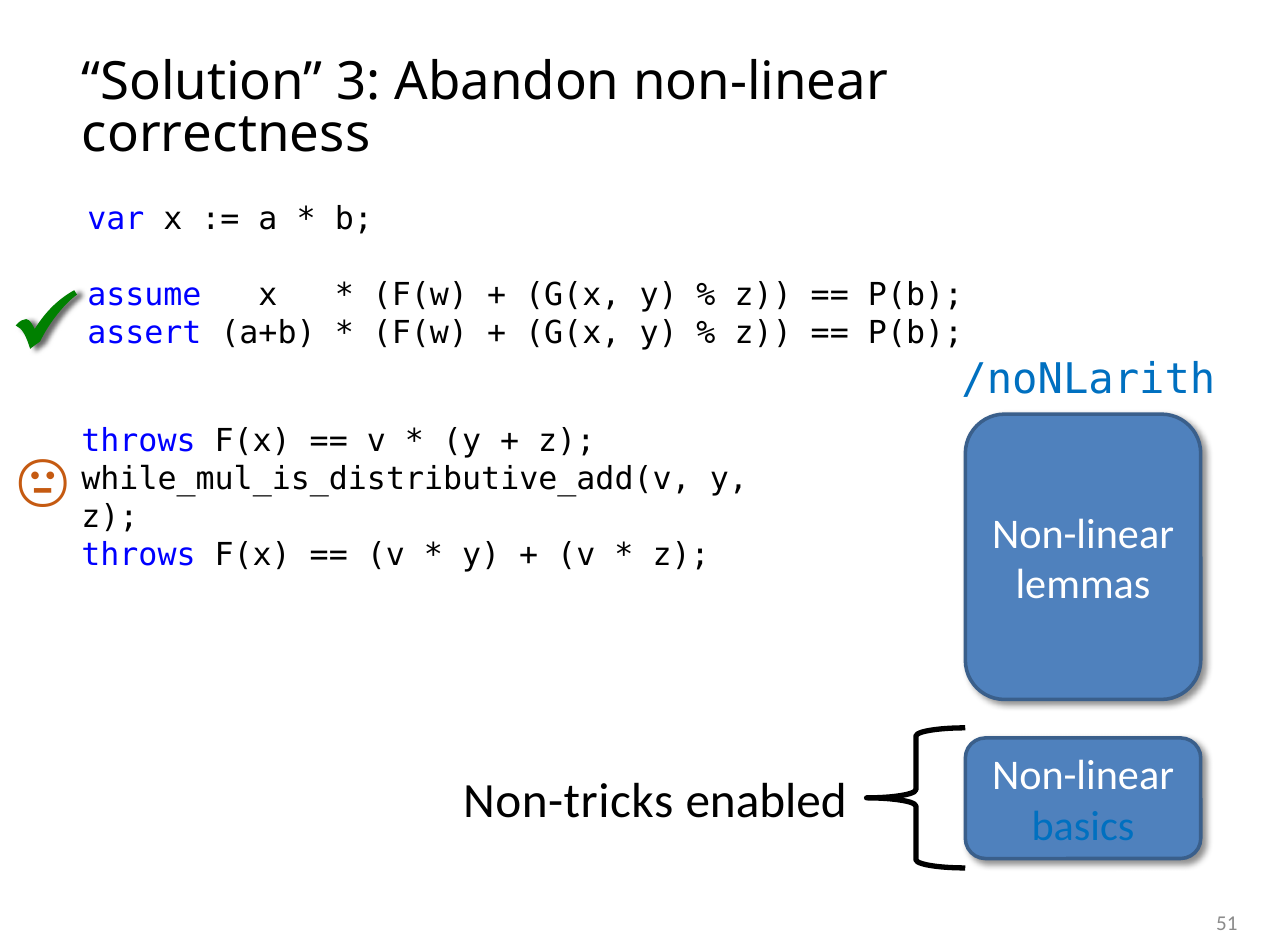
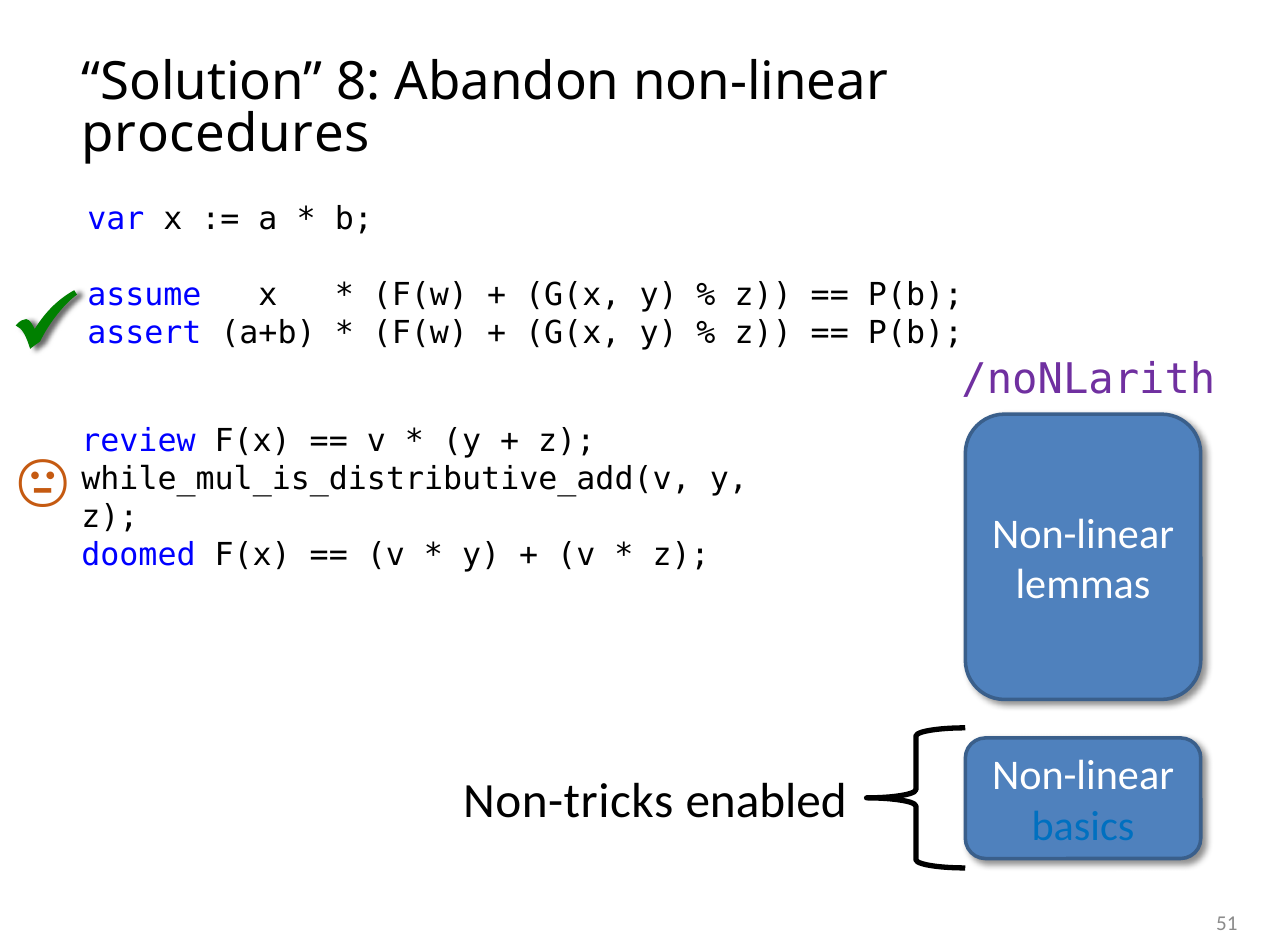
3: 3 -> 8
correctness: correctness -> procedures
/noNLarith colour: blue -> purple
throws at (138, 440): throws -> review
throws at (138, 554): throws -> doomed
